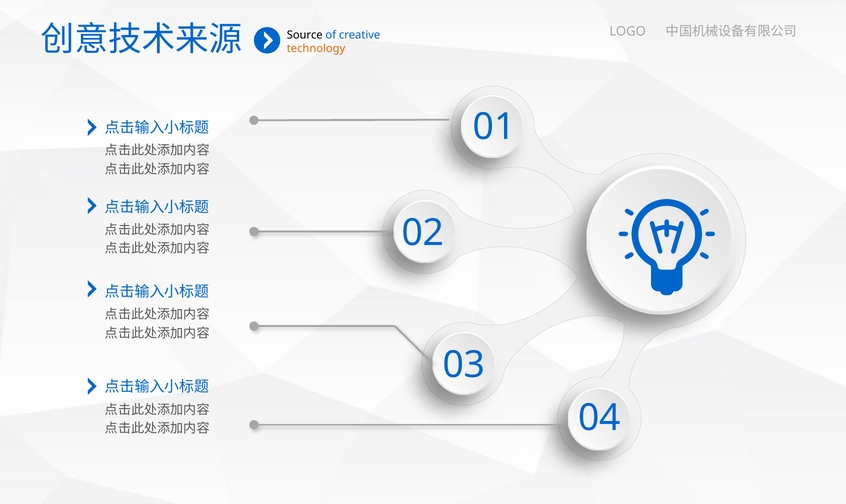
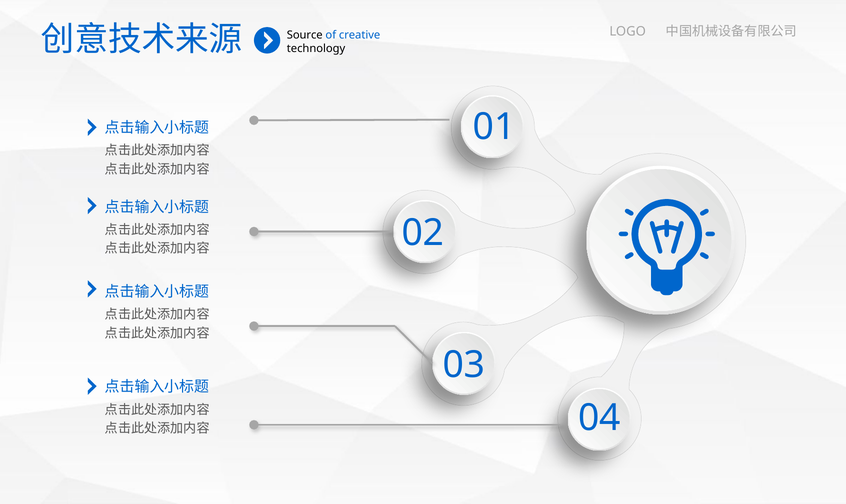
technology colour: orange -> black
